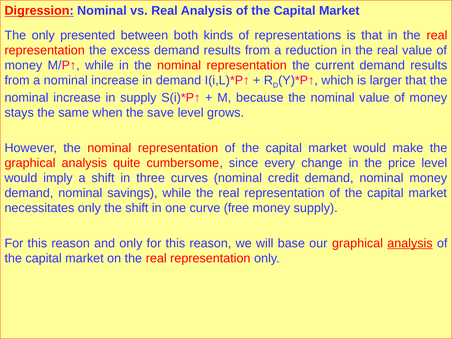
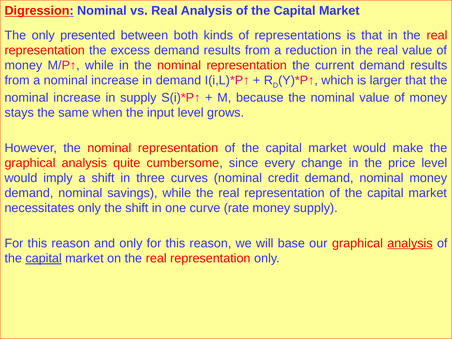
save: save -> input
free: free -> rate
capital at (44, 258) underline: none -> present
